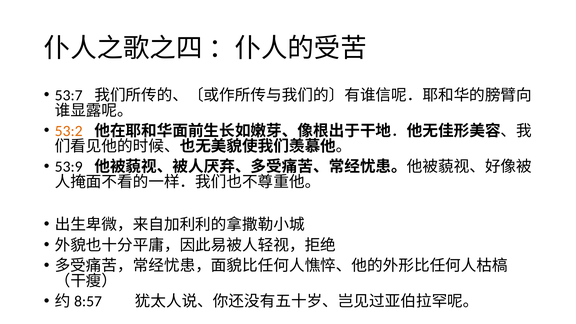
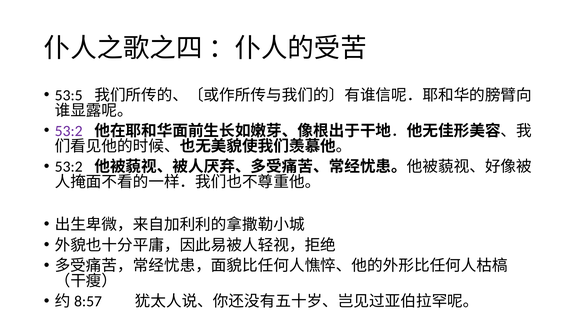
53:7: 53:7 -> 53:5
53:2 at (69, 131) colour: orange -> purple
53:9 at (69, 167): 53:9 -> 53:2
